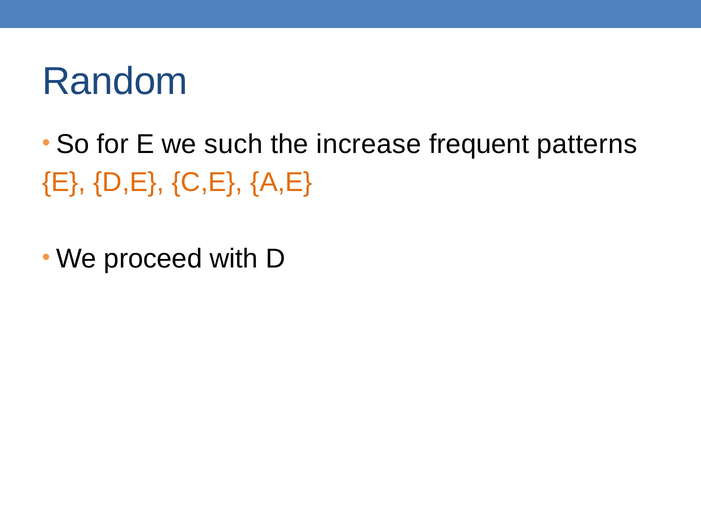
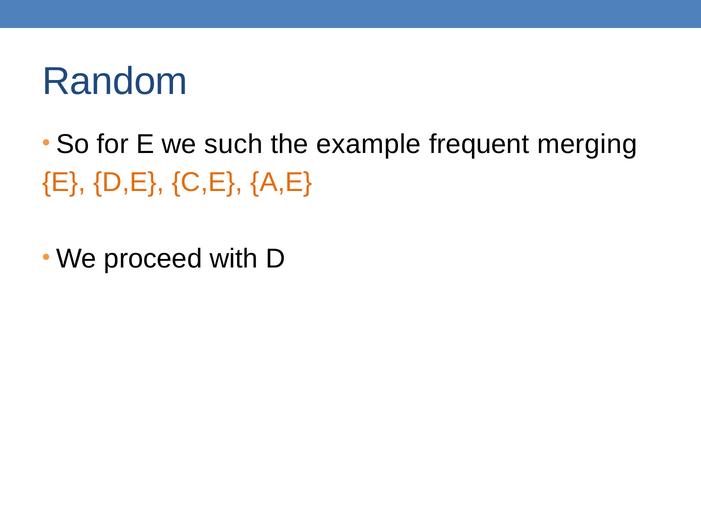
increase: increase -> example
patterns: patterns -> merging
